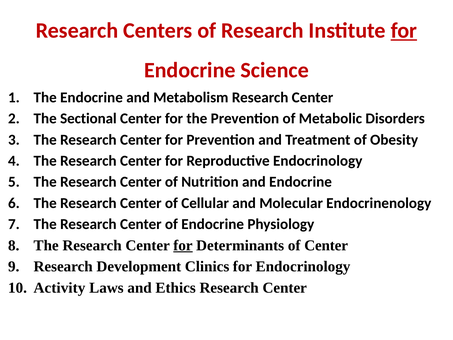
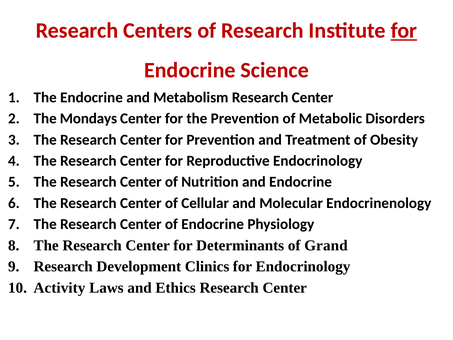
Sectional: Sectional -> Mondays
for at (183, 245) underline: present -> none
of Center: Center -> Grand
